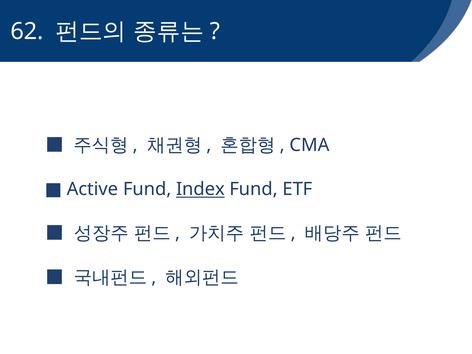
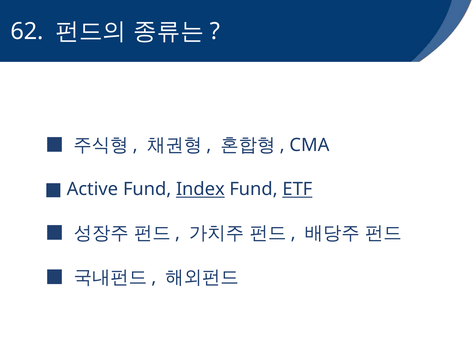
ETF underline: none -> present
